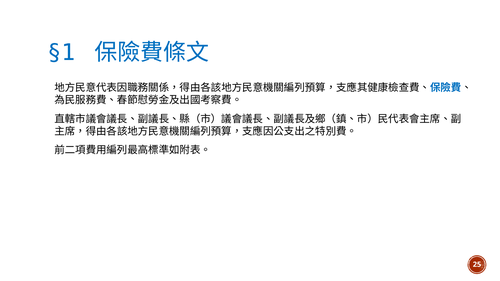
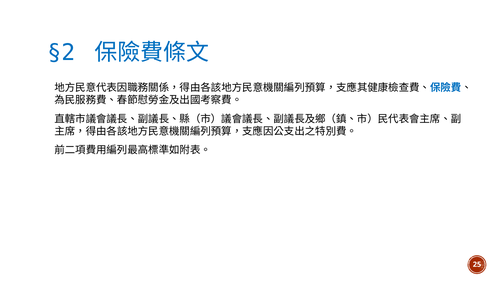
§1: §1 -> §2
